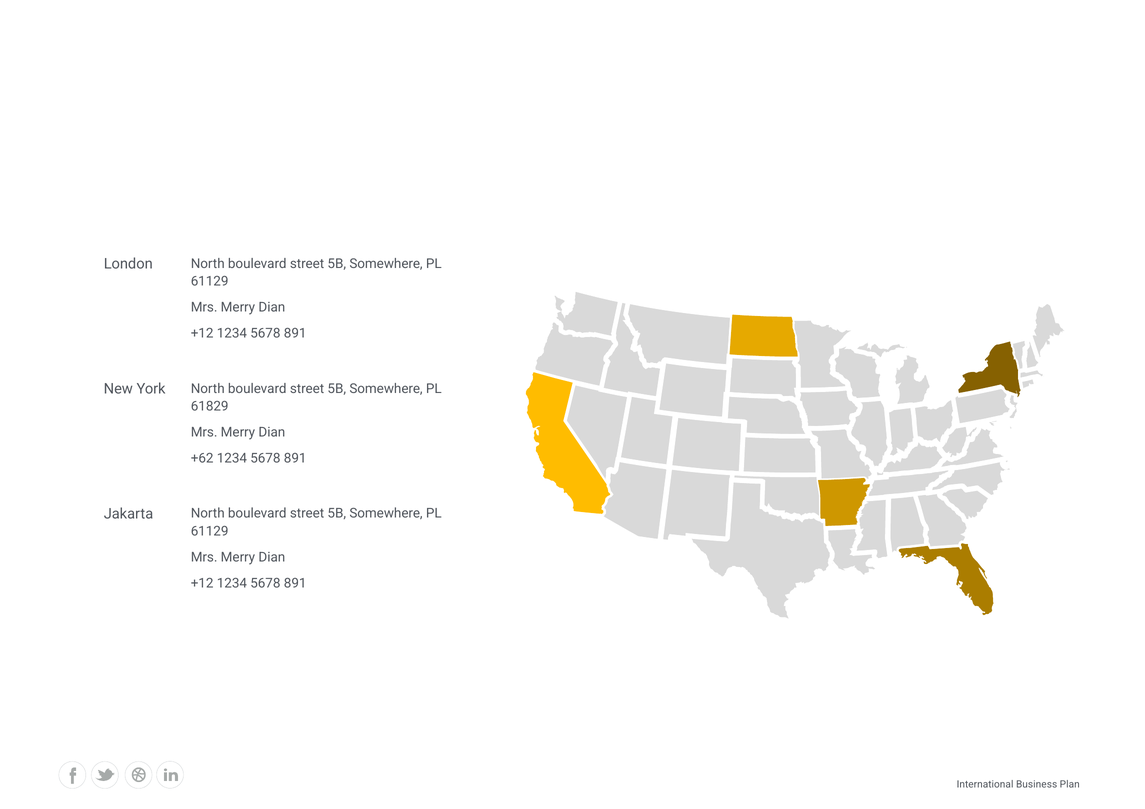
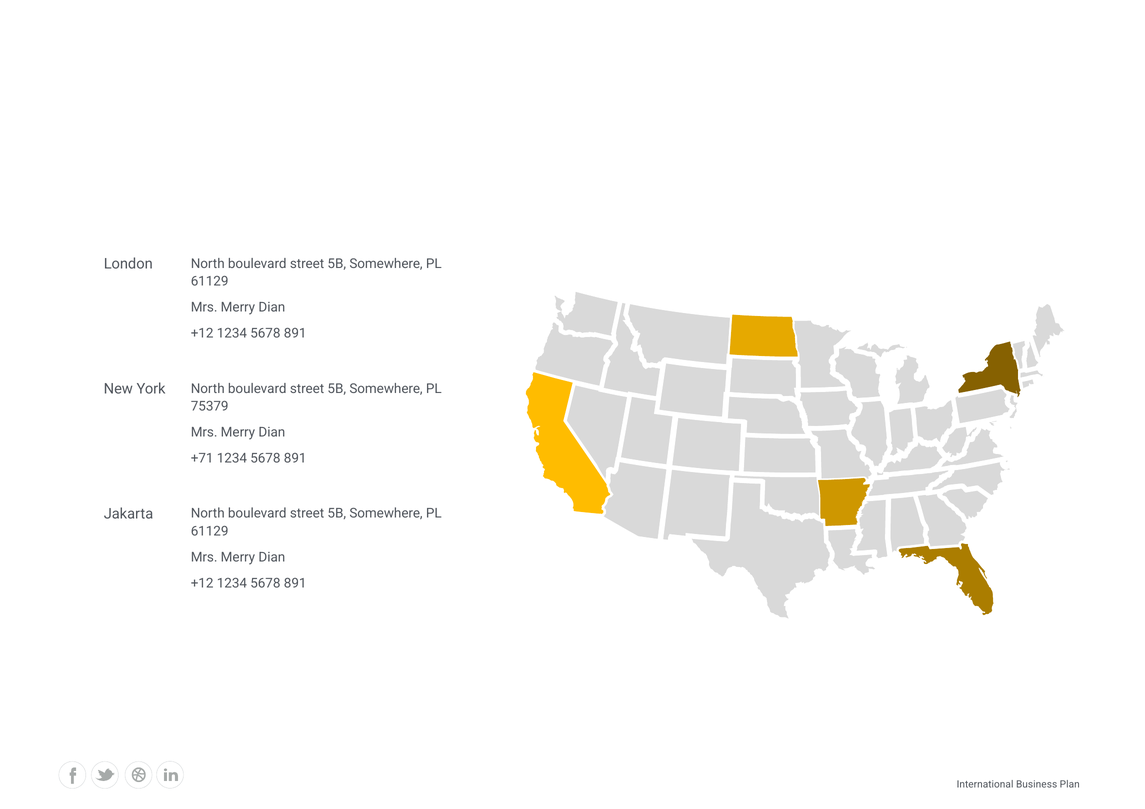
61829: 61829 -> 75379
+62: +62 -> +71
